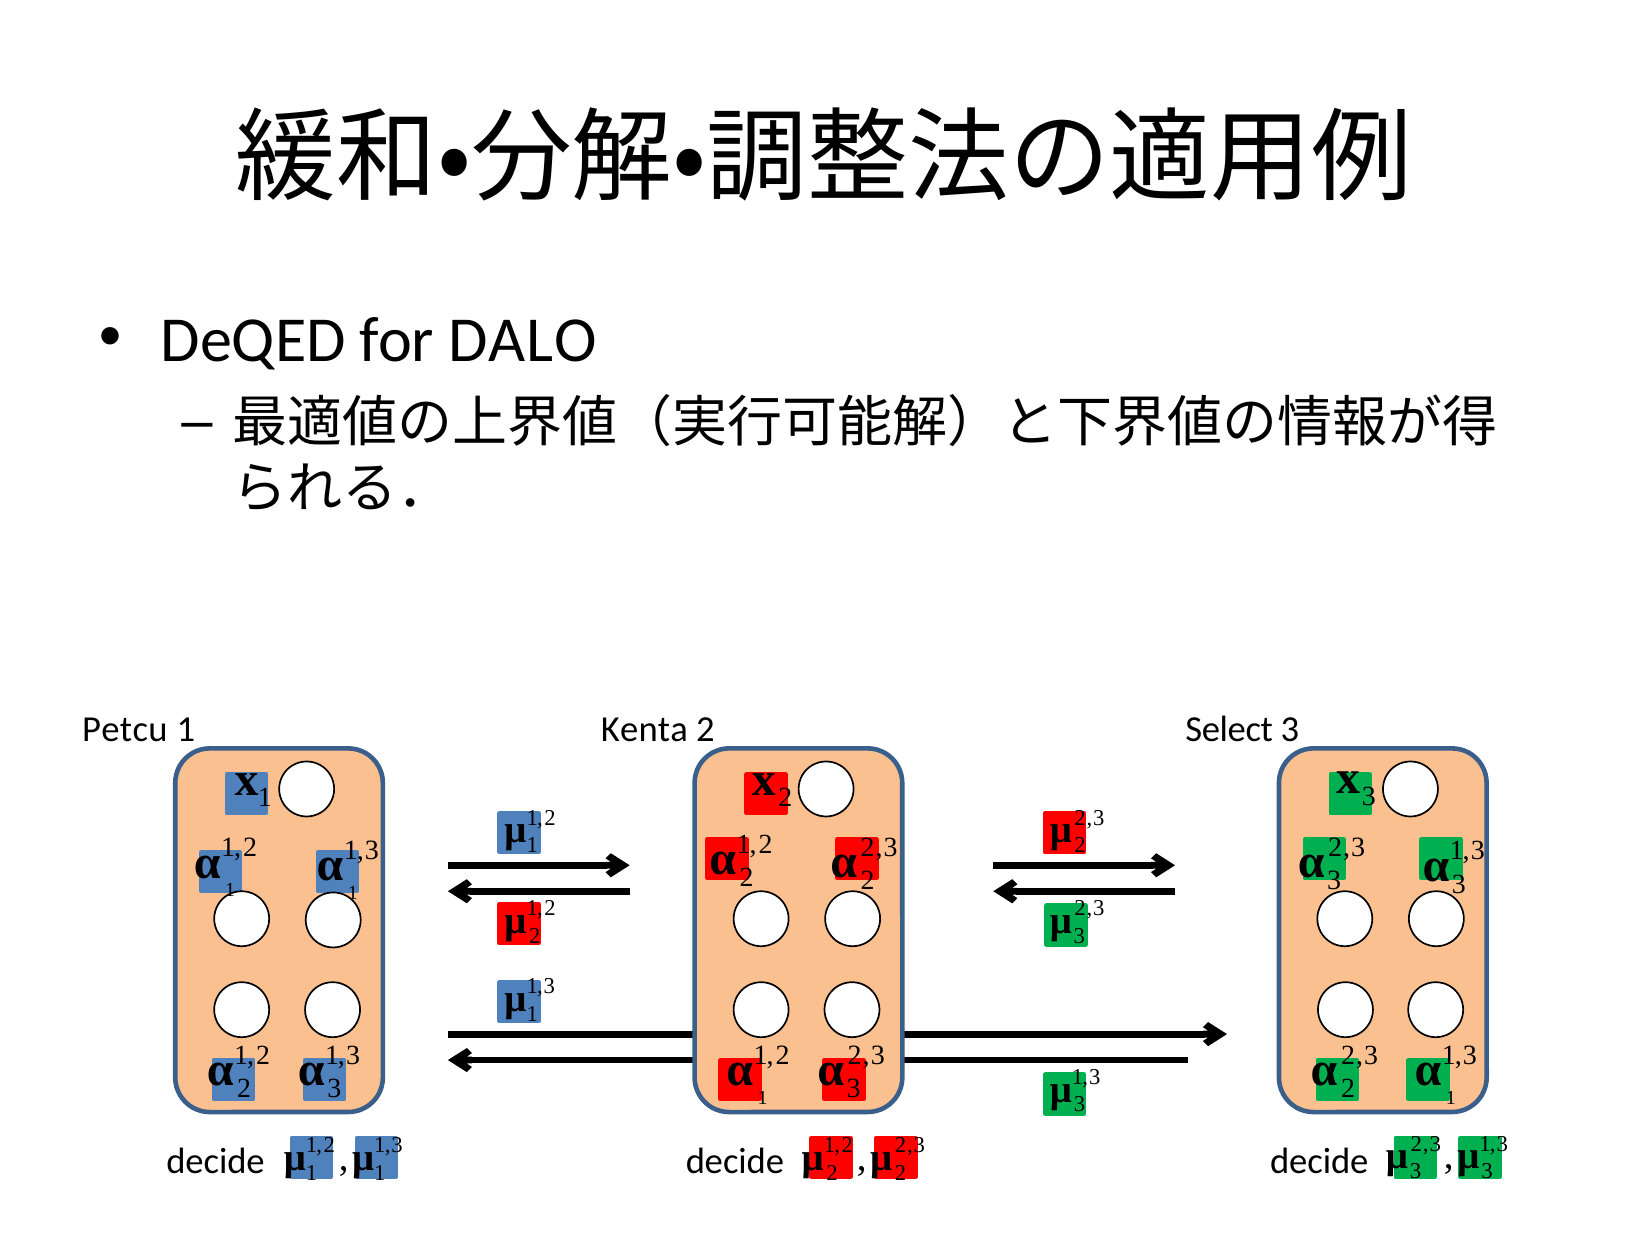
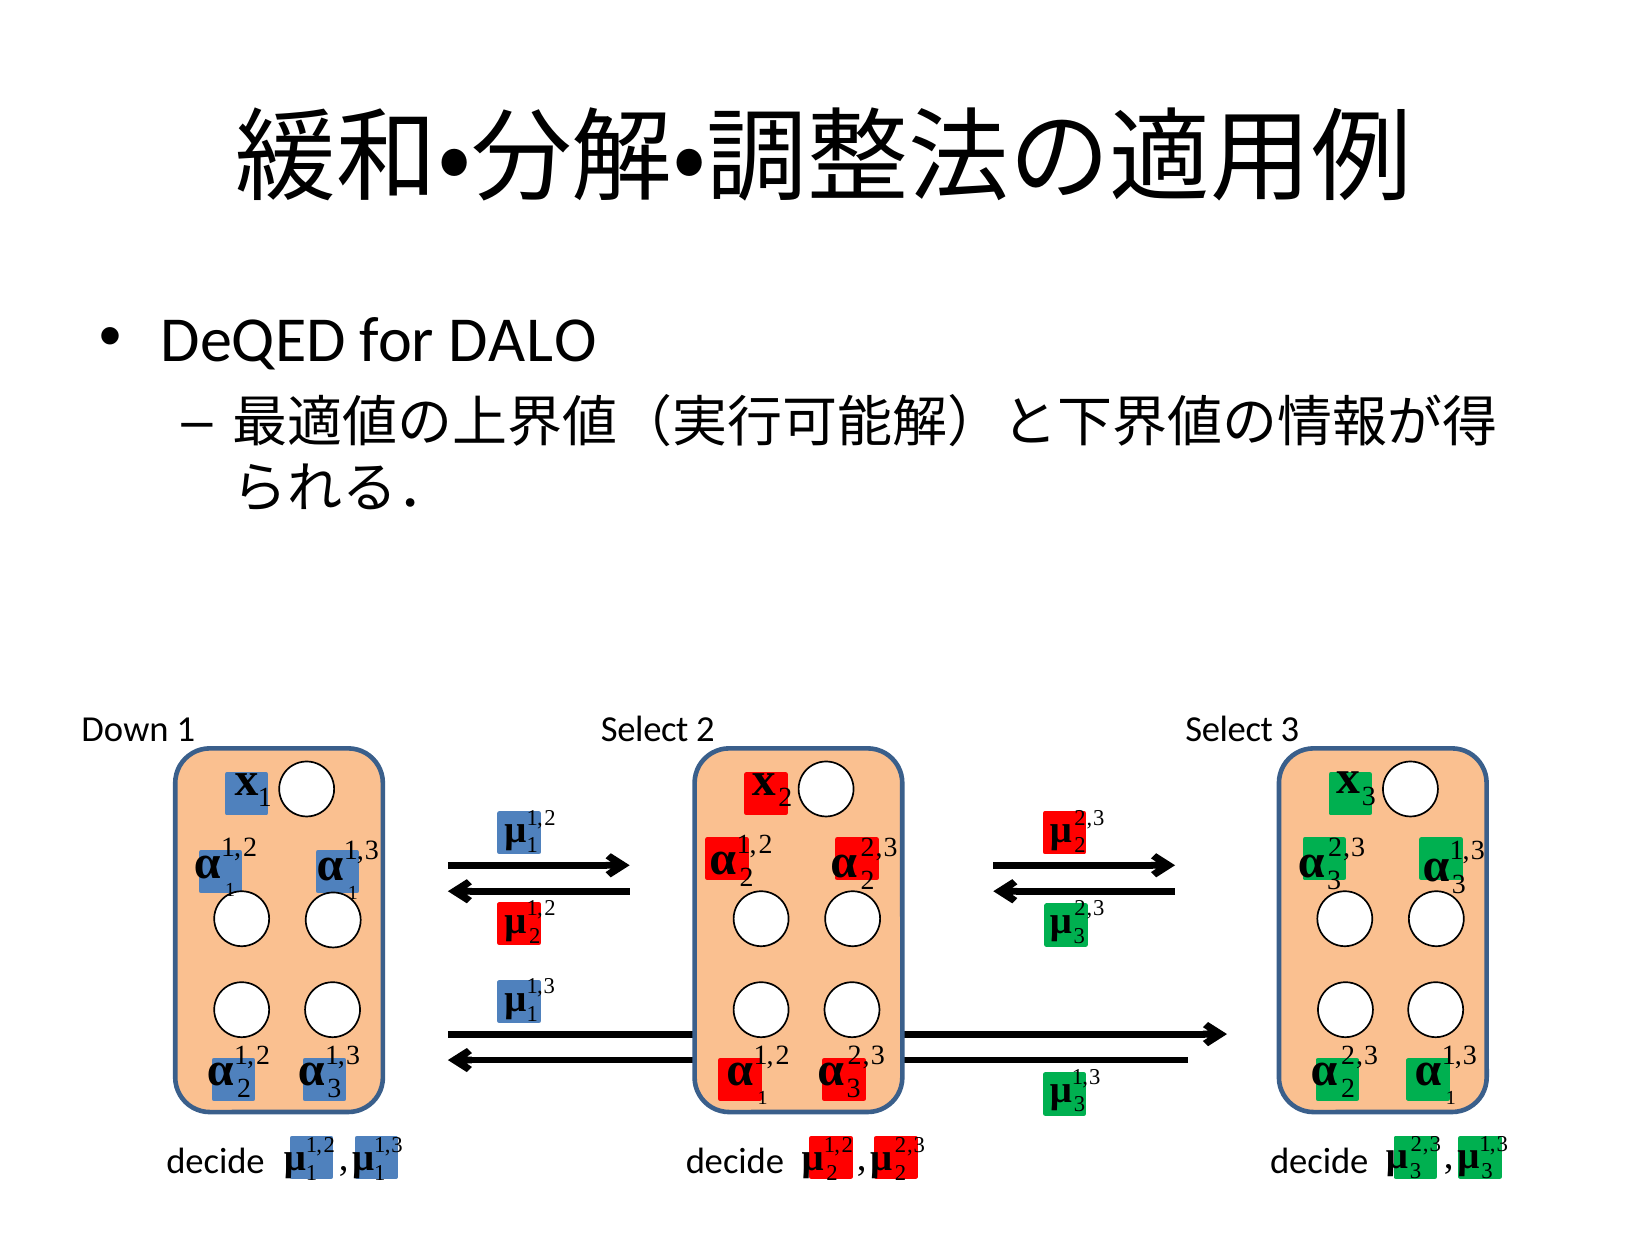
Petcu: Petcu -> Down
1 Kenta: Kenta -> Select
